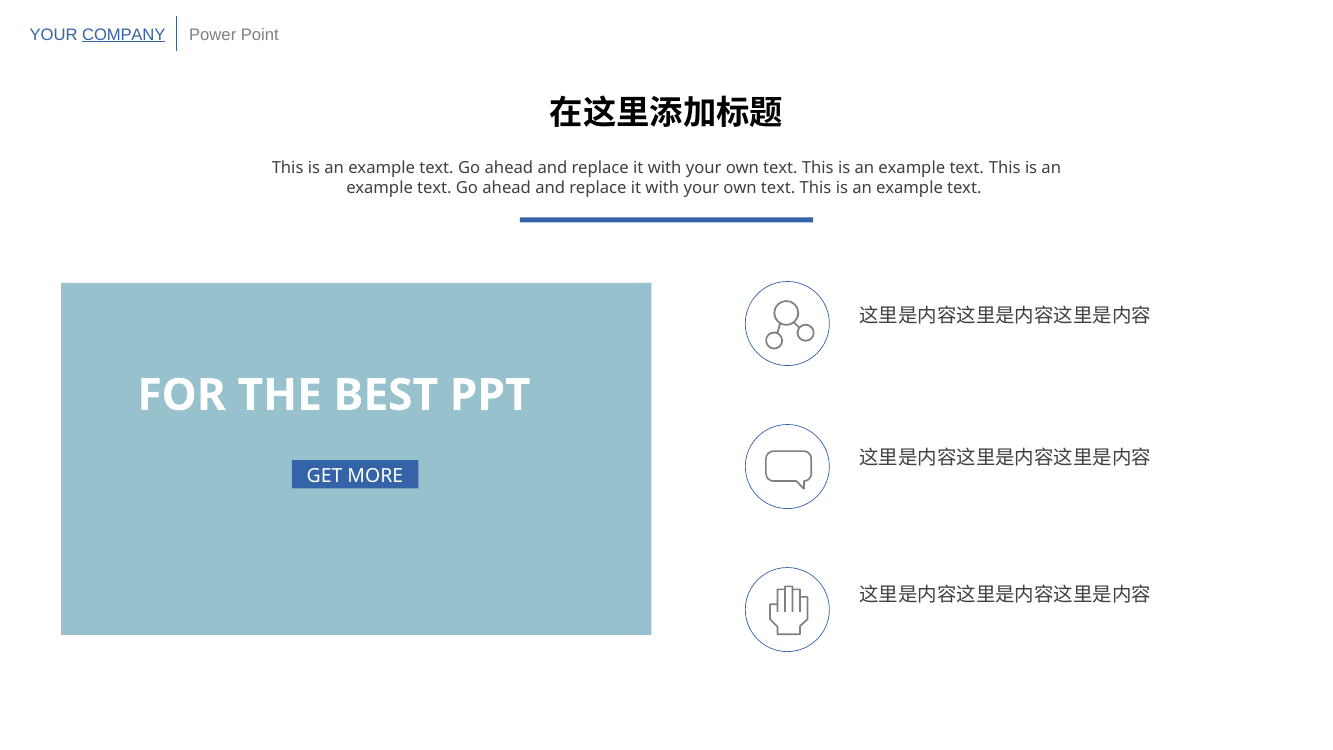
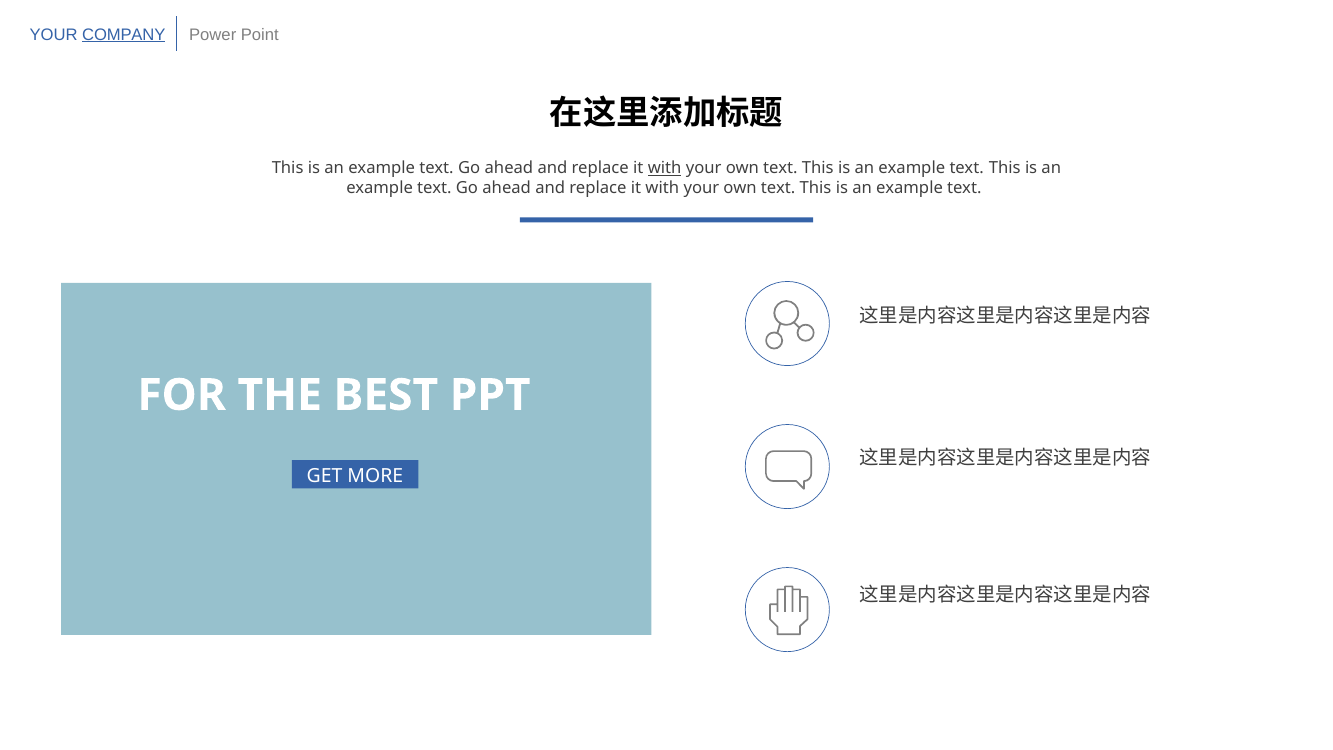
with at (665, 168) underline: none -> present
